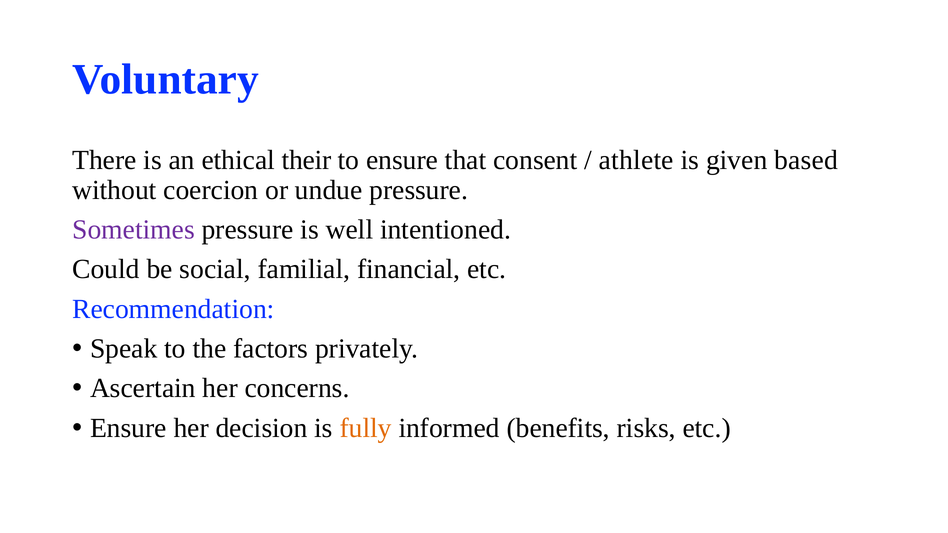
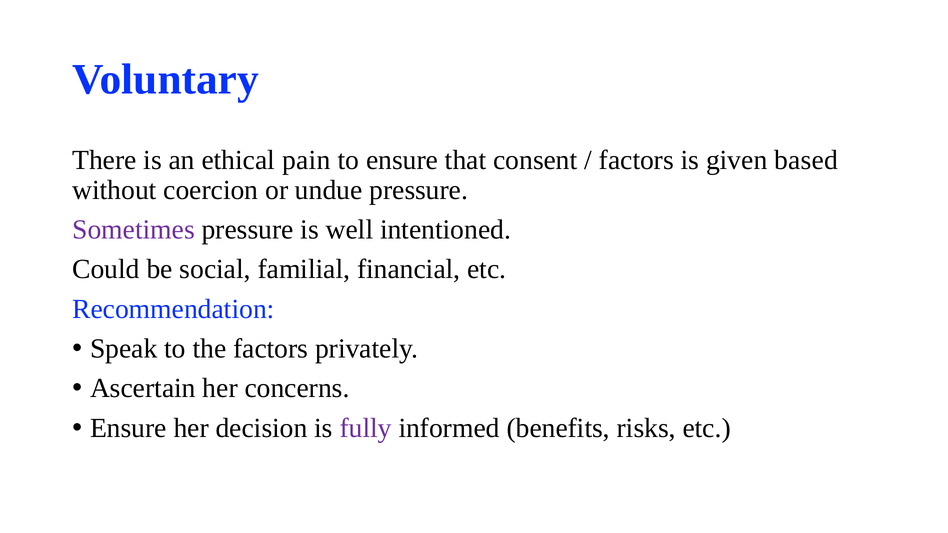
their: their -> pain
athlete at (636, 160): athlete -> factors
fully colour: orange -> purple
